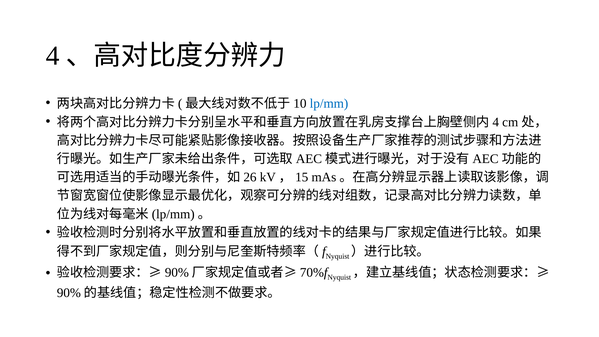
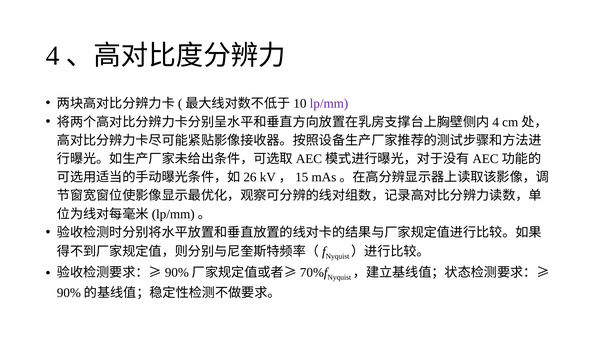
lp/mm colour: blue -> purple
